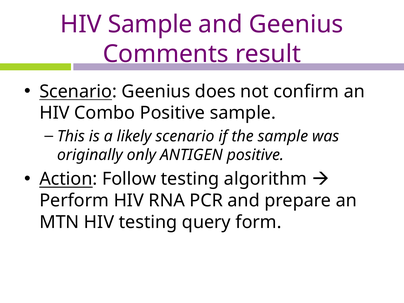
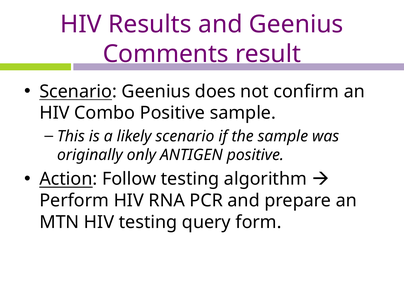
HIV Sample: Sample -> Results
